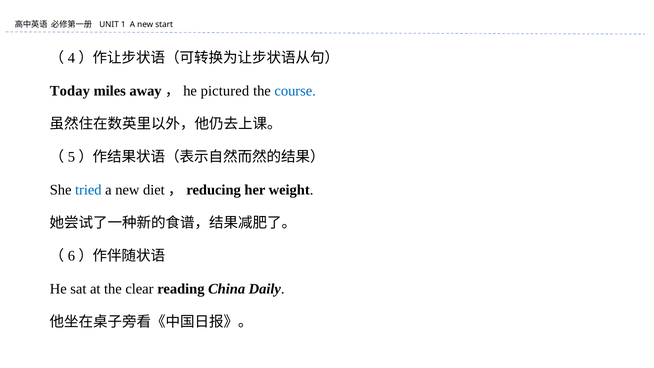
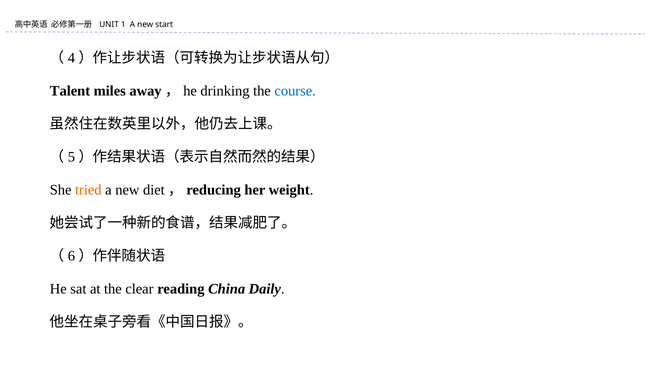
Today: Today -> Talent
pictured: pictured -> drinking
tried colour: blue -> orange
